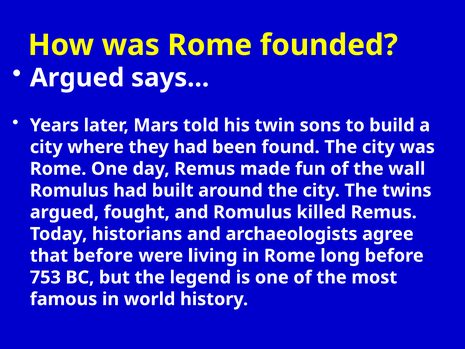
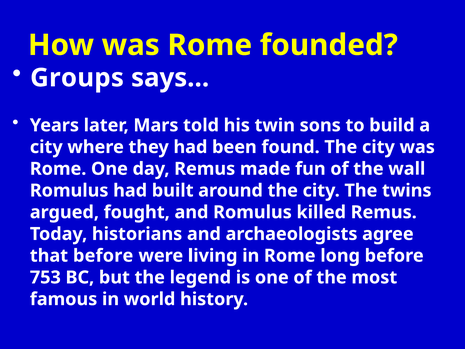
Argued at (77, 78): Argued -> Groups
